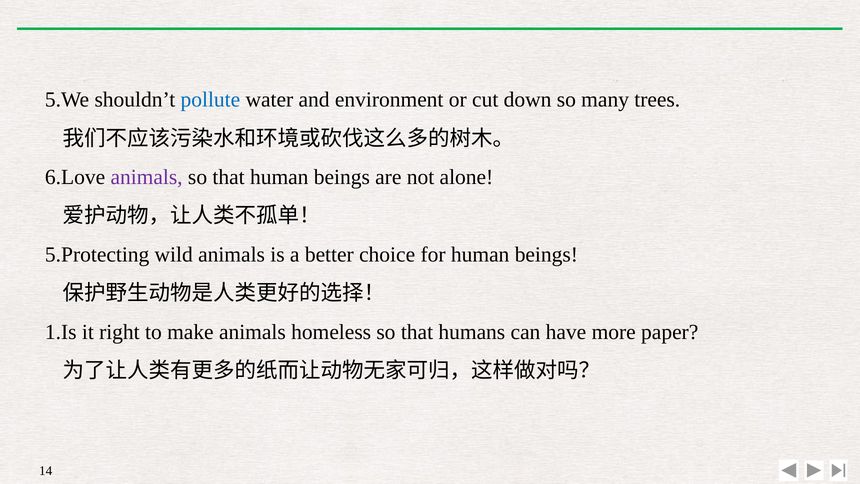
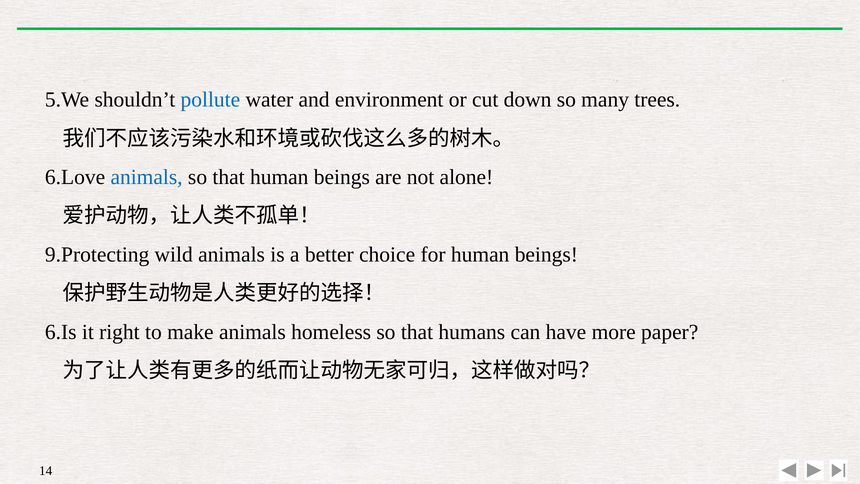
animals at (147, 177) colour: purple -> blue
5.Protecting: 5.Protecting -> 9.Protecting
1.Is: 1.Is -> 6.Is
